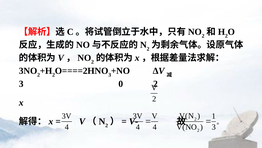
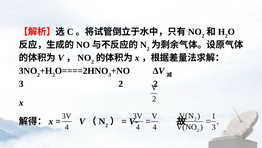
3 0: 0 -> 2
